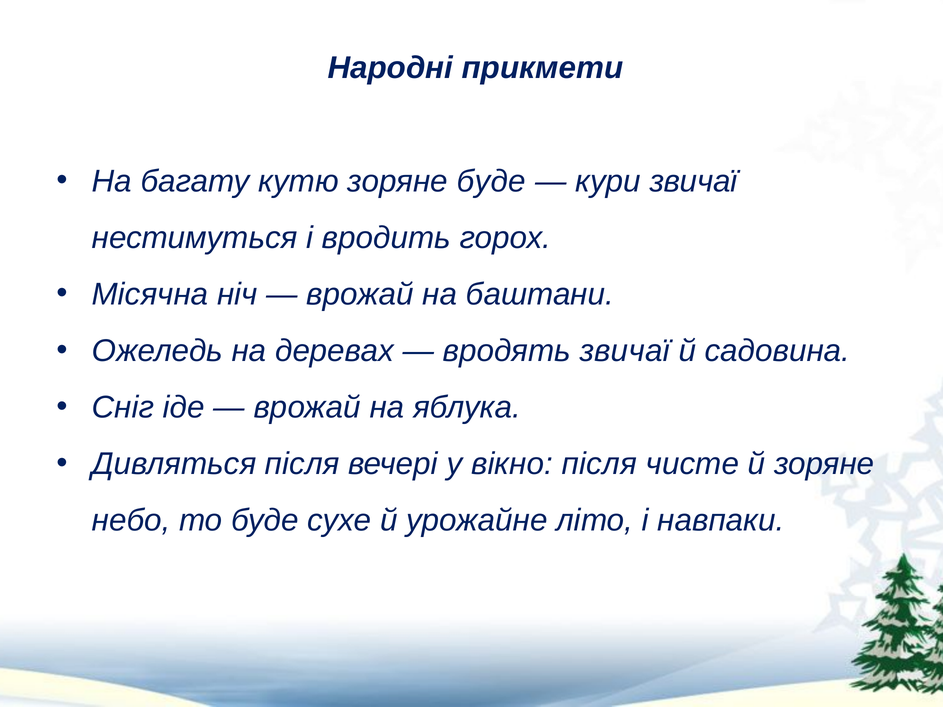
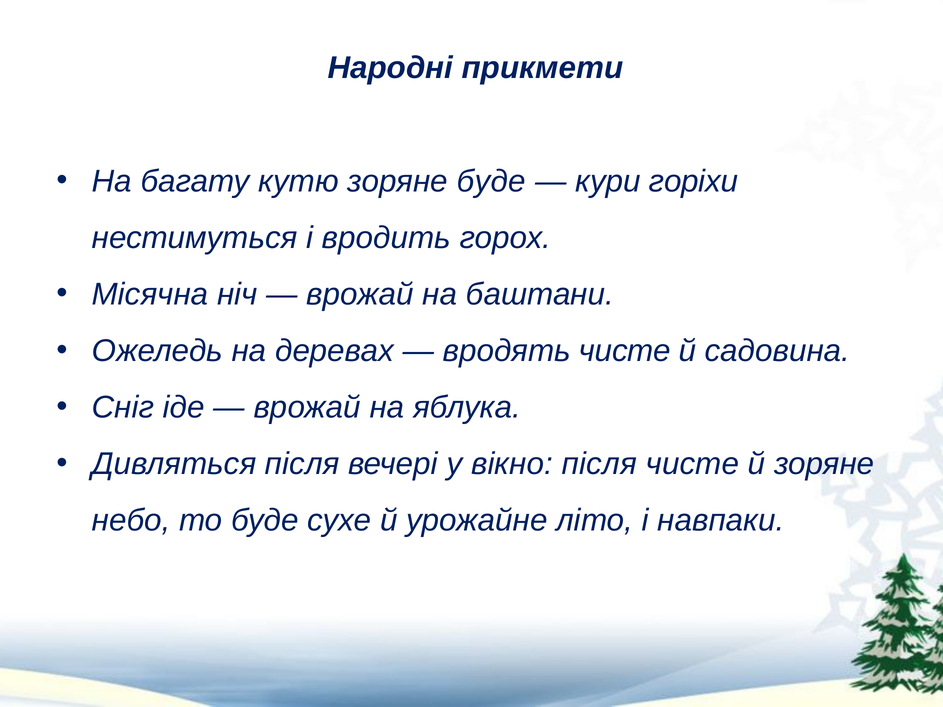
кури звичаї: звичаї -> горіхи
вродять звичаї: звичаї -> чисте
